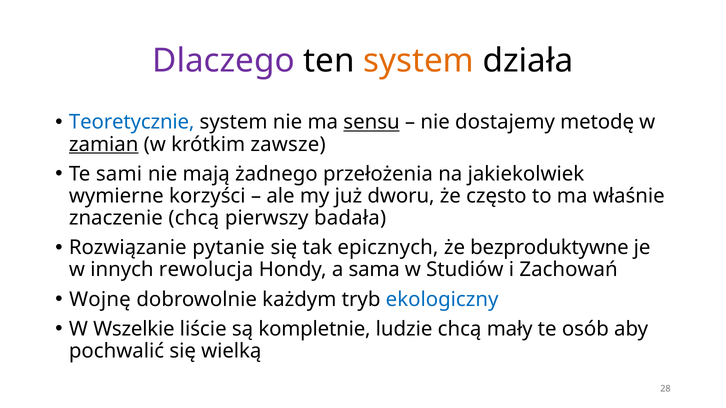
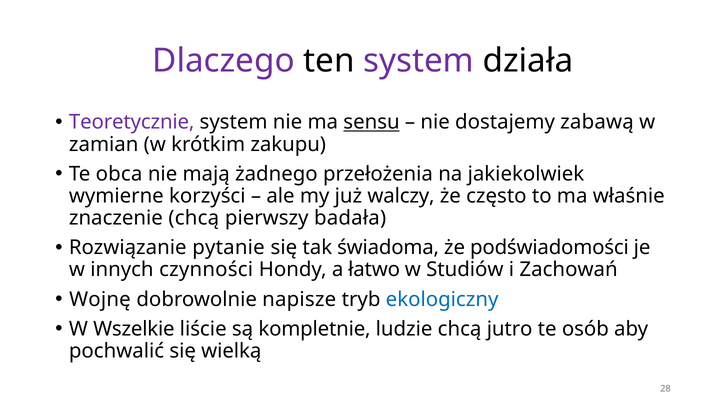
system at (419, 61) colour: orange -> purple
Teoretycznie colour: blue -> purple
metodę: metodę -> zabawą
zamian underline: present -> none
zawsze: zawsze -> zakupu
sami: sami -> obca
dworu: dworu -> walczy
epicznych: epicznych -> świadoma
bezproduktywne: bezproduktywne -> podświadomości
rewolucja: rewolucja -> czynności
sama: sama -> łatwo
każdym: każdym -> napisze
mały: mały -> jutro
